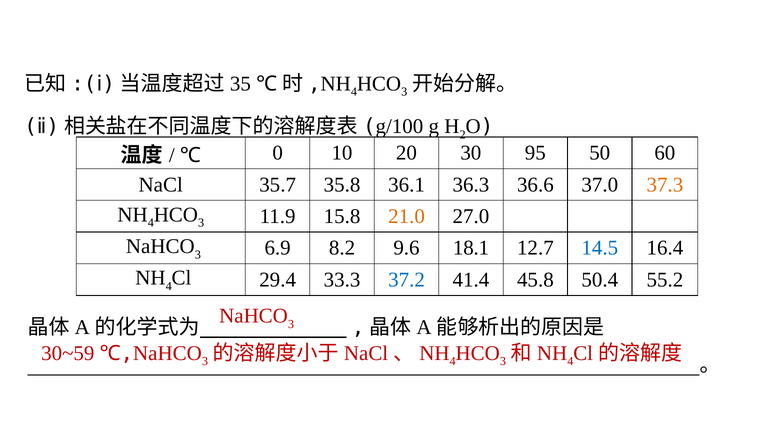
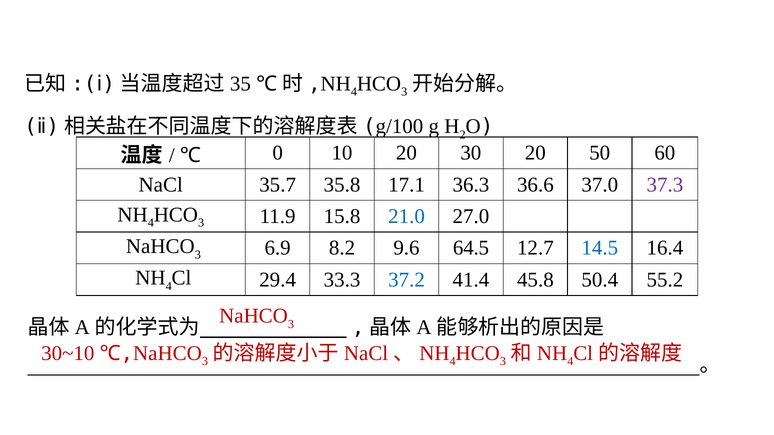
30 95: 95 -> 20
36.1: 36.1 -> 17.1
37.3 colour: orange -> purple
21.0 colour: orange -> blue
18.1: 18.1 -> 64.5
30~59: 30~59 -> 30~10
